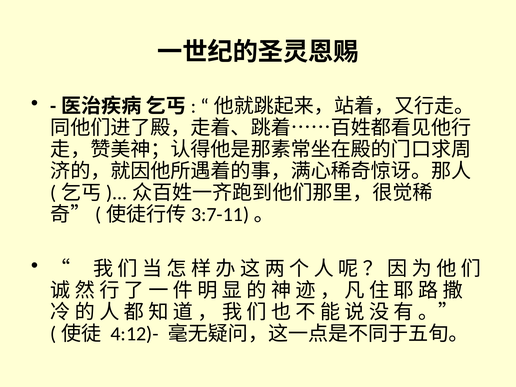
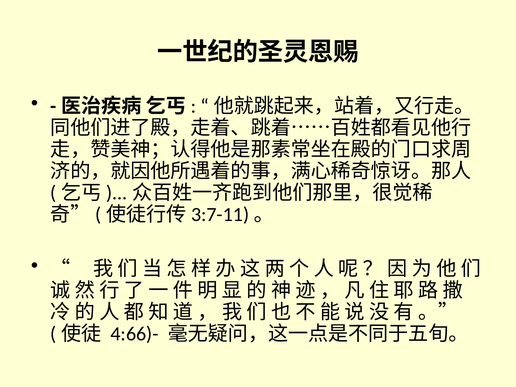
4:12)-: 4:12)- -> 4:66)-
